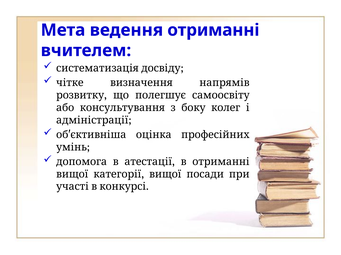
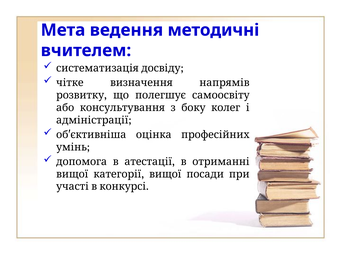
ведення отриманні: отриманні -> методичні
